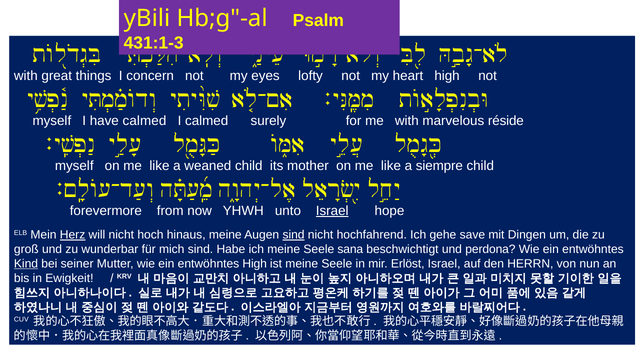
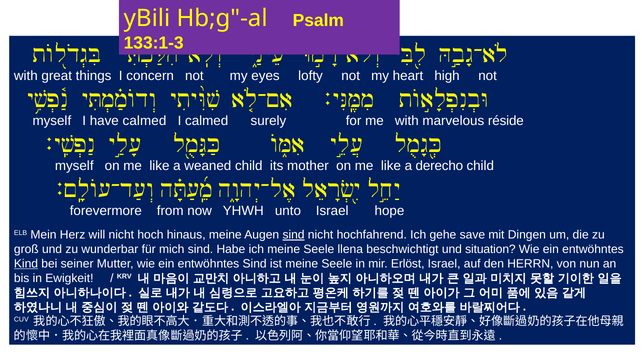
431:1-3: 431:1-3 -> 133:1-3
siempre: siempre -> derecho
Israel at (332, 211) underline: present -> none
Herz underline: present -> none
sana: sana -> llena
perdona: perdona -> situation
entwöhntes High: High -> Sind
